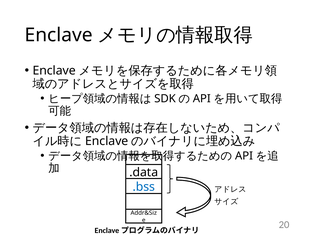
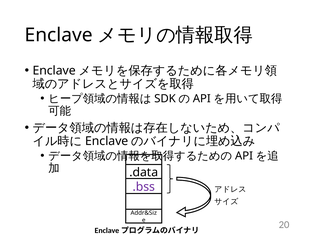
.bss colour: blue -> purple
